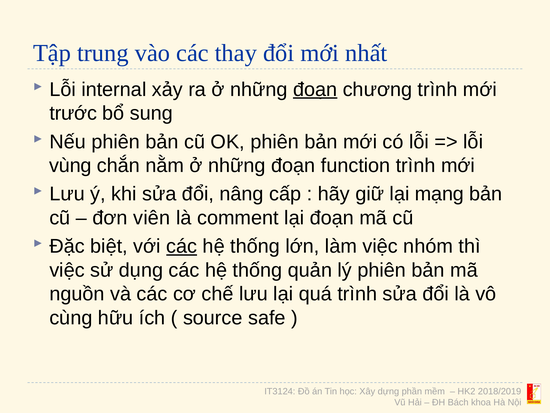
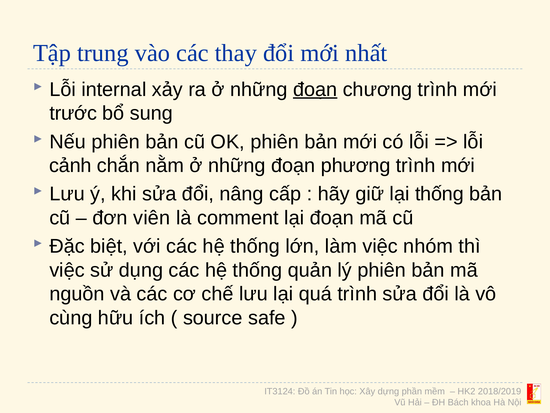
vùng: vùng -> cảnh
function: function -> phương
lại mạng: mạng -> thống
các at (182, 246) underline: present -> none
